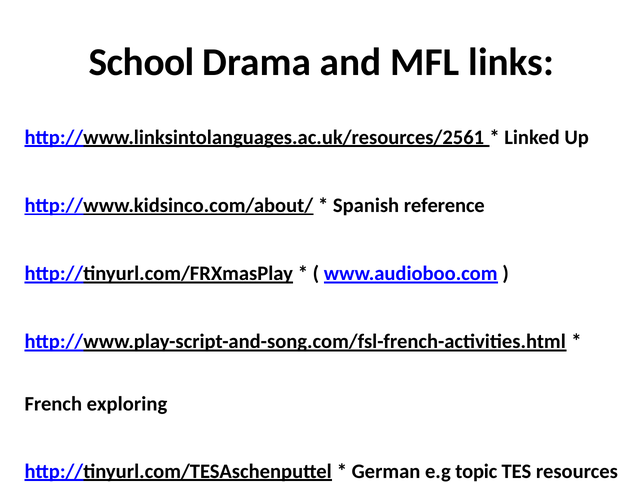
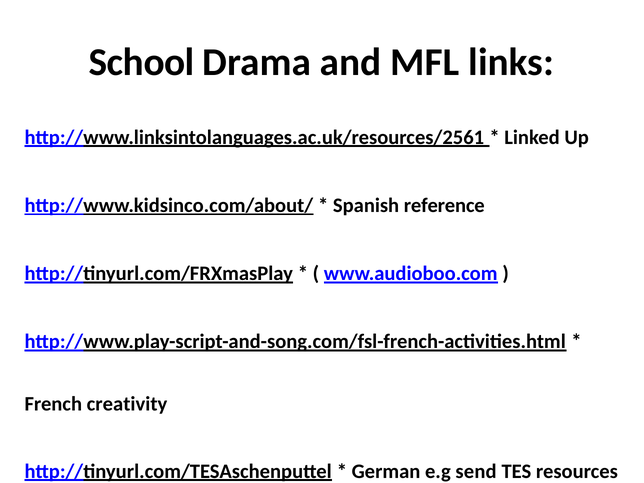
exploring: exploring -> creativity
topic: topic -> send
